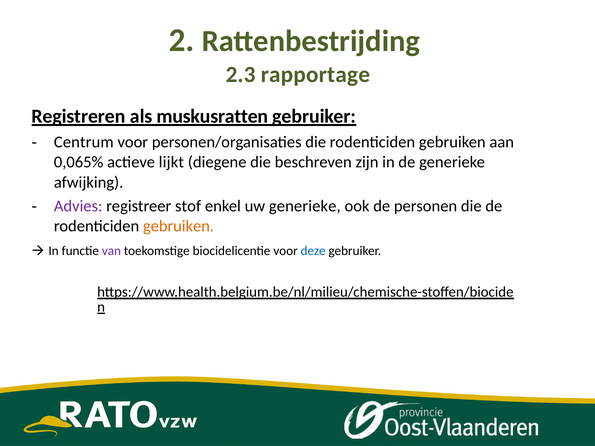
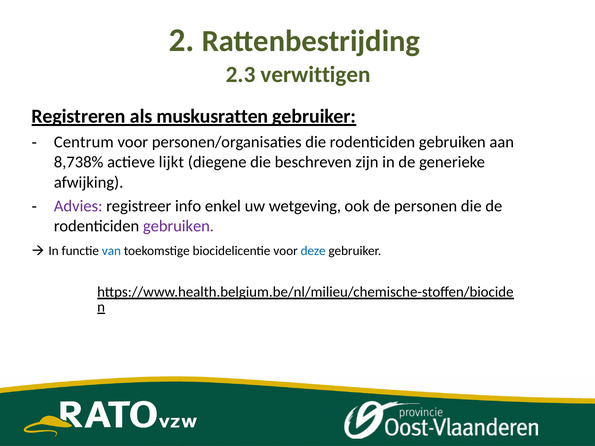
rapportage: rapportage -> verwittigen
0,065%: 0,065% -> 8,738%
stof: stof -> info
uw generieke: generieke -> wetgeving
gebruiken at (178, 226) colour: orange -> purple
van colour: purple -> blue
